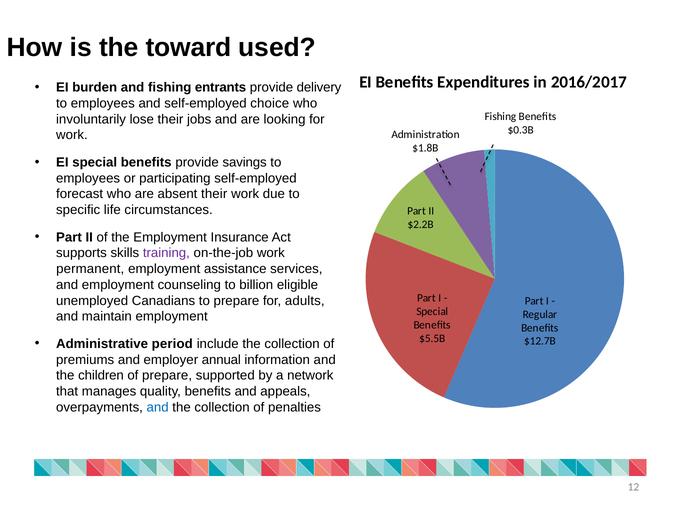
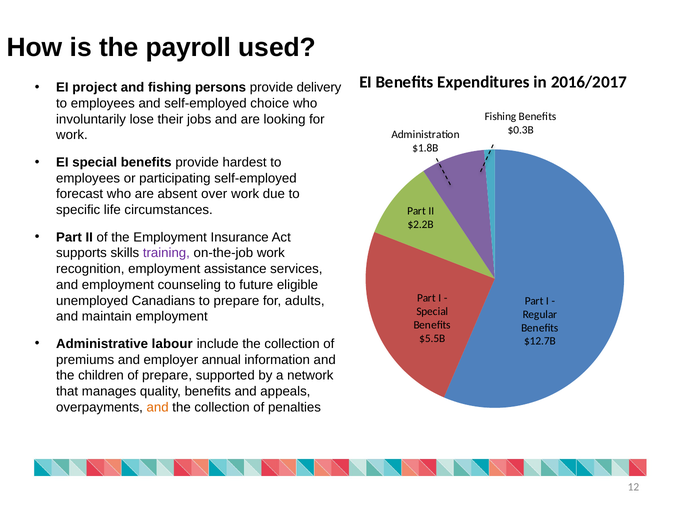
toward: toward -> payroll
burden: burden -> project
entrants: entrants -> persons
savings: savings -> hardest
absent their: their -> over
permanent: permanent -> recognition
billion: billion -> future
period: period -> labour
and at (158, 407) colour: blue -> orange
